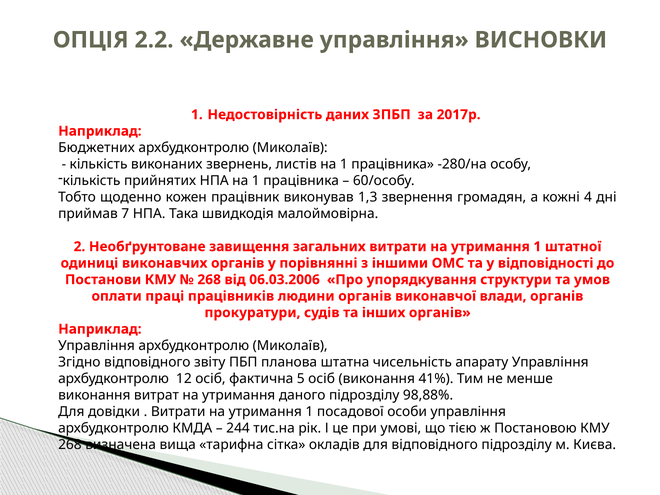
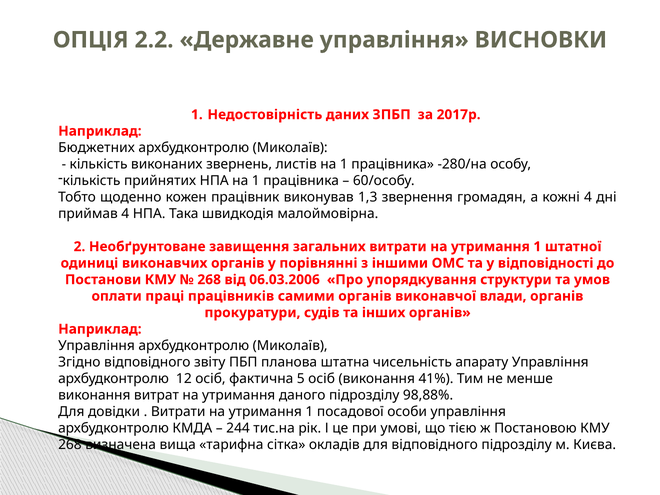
приймав 7: 7 -> 4
людини: людини -> самими
